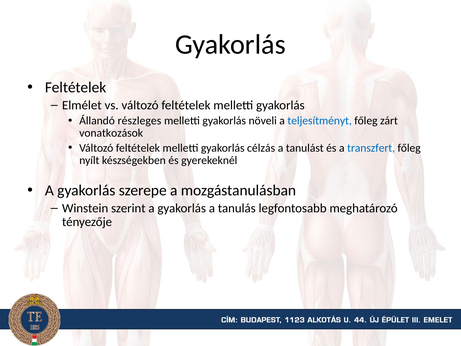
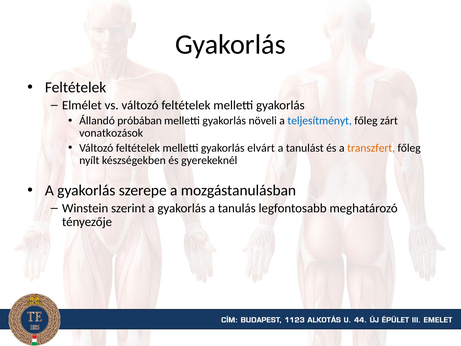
részleges: részleges -> próbában
célzás: célzás -> elvárt
transzfert colour: blue -> orange
